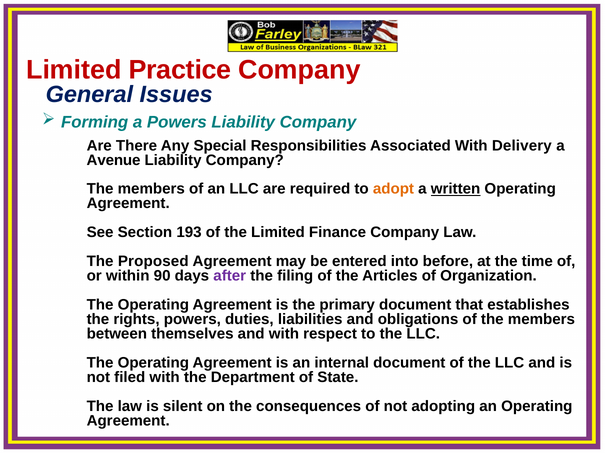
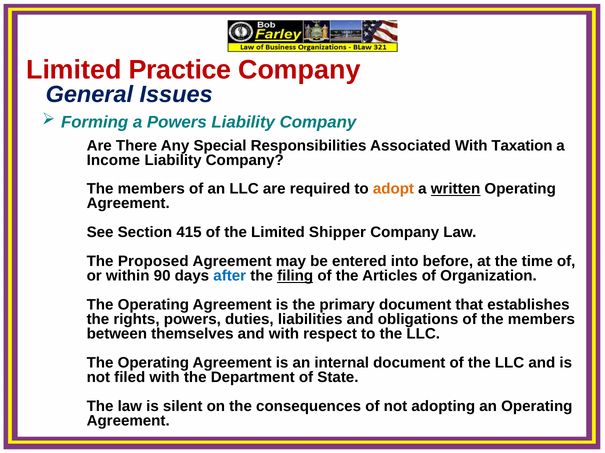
Delivery: Delivery -> Taxation
Avenue: Avenue -> Income
193: 193 -> 415
Finance: Finance -> Shipper
after colour: purple -> blue
filing underline: none -> present
